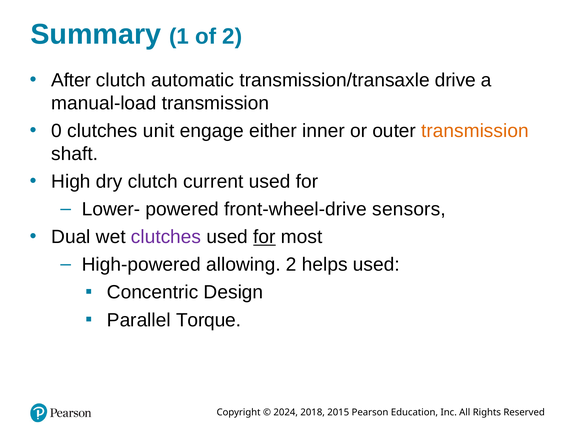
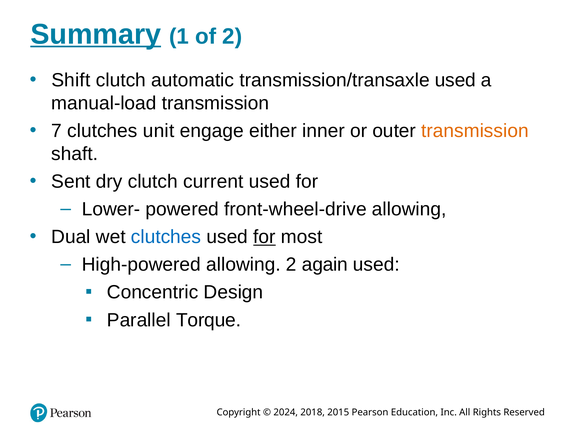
Summary underline: none -> present
After: After -> Shift
transmission/transaxle drive: drive -> used
0: 0 -> 7
High: High -> Sent
front-wheel-drive sensors: sensors -> allowing
clutches at (166, 237) colour: purple -> blue
helps: helps -> again
